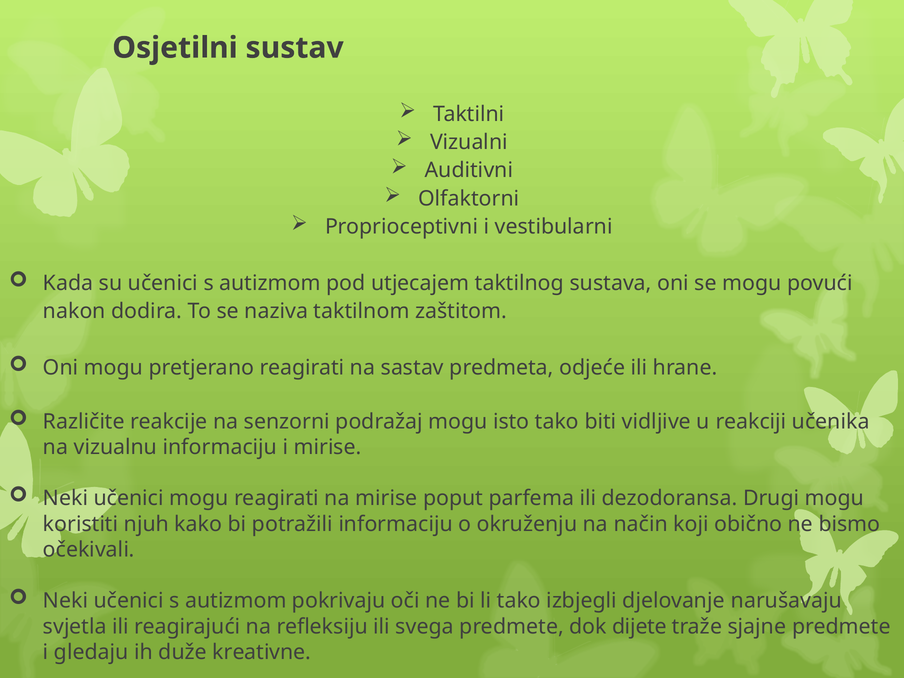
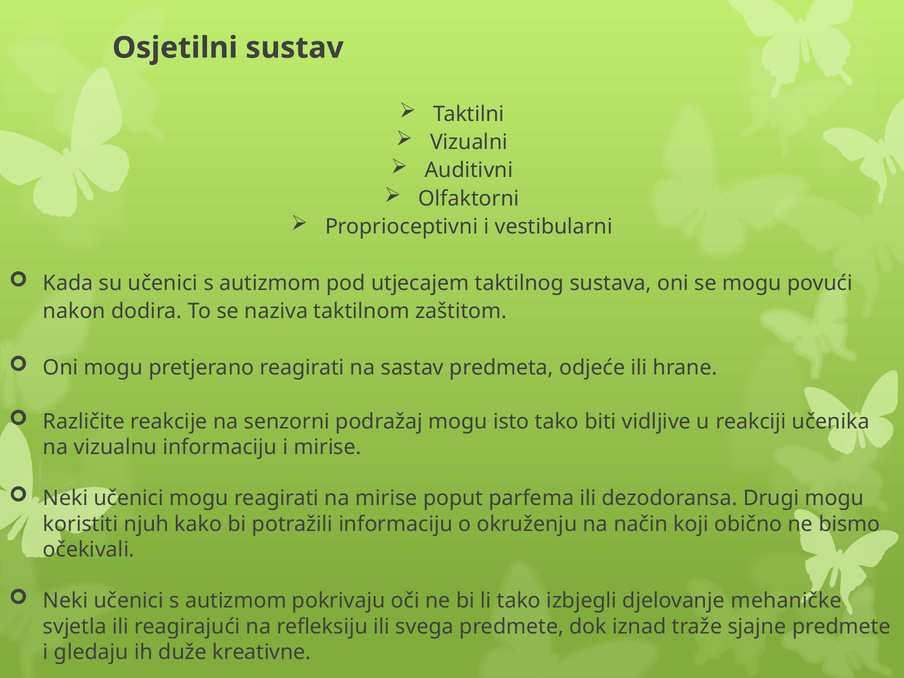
narušavaju: narušavaju -> mehaničke
dijete: dijete -> iznad
